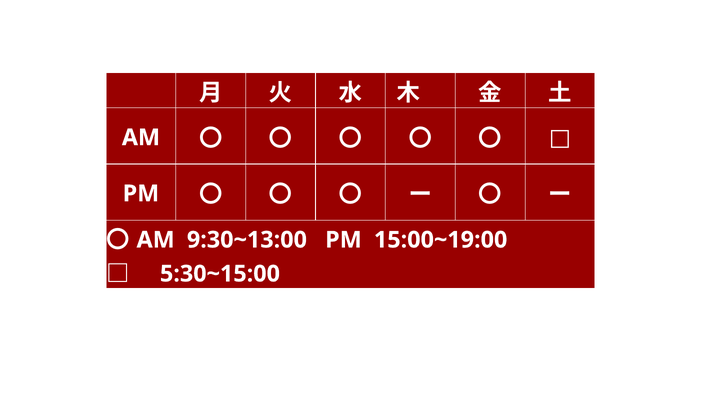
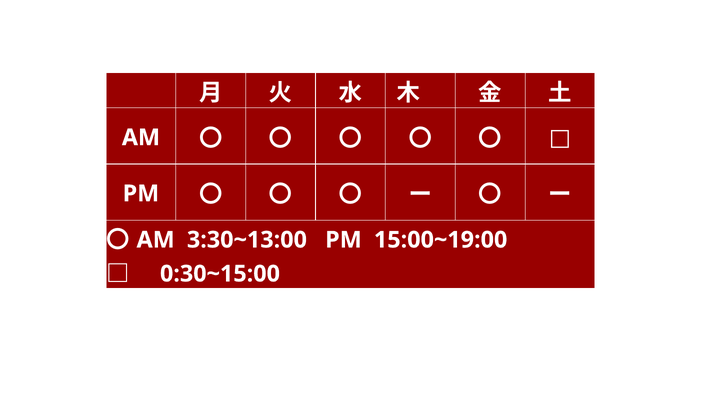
9:30~13:00: 9:30~13:00 -> 3:30~13:00
5:30~15:00: 5:30~15:00 -> 0:30~15:00
